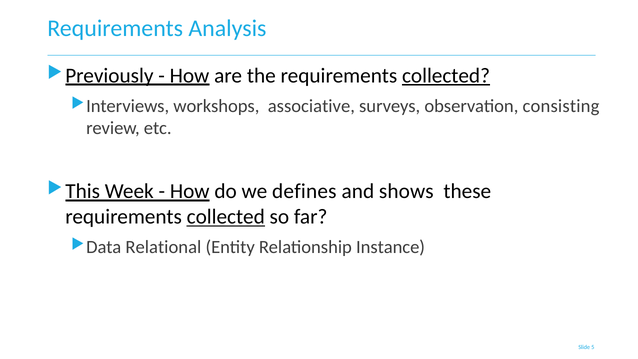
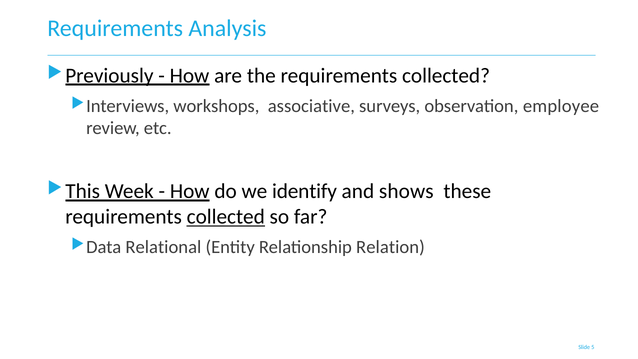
collected at (446, 75) underline: present -> none
consisting: consisting -> employee
defines: defines -> identify
Instance: Instance -> Relation
